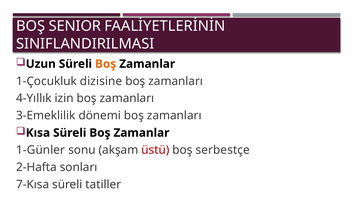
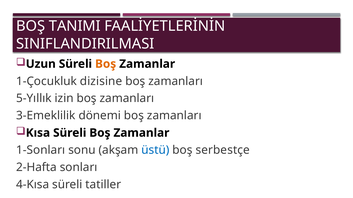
SENIOR: SENIOR -> TANIMI
4-Yıllık: 4-Yıllık -> 5-Yıllık
1-Günler: 1-Günler -> 1-Sonları
üstü colour: red -> blue
7-Kısa: 7-Kısa -> 4-Kısa
